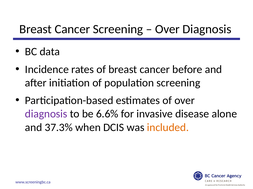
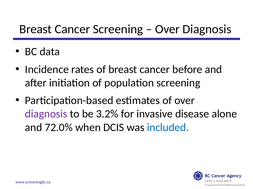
6.6%: 6.6% -> 3.2%
37.3%: 37.3% -> 72.0%
included colour: orange -> blue
